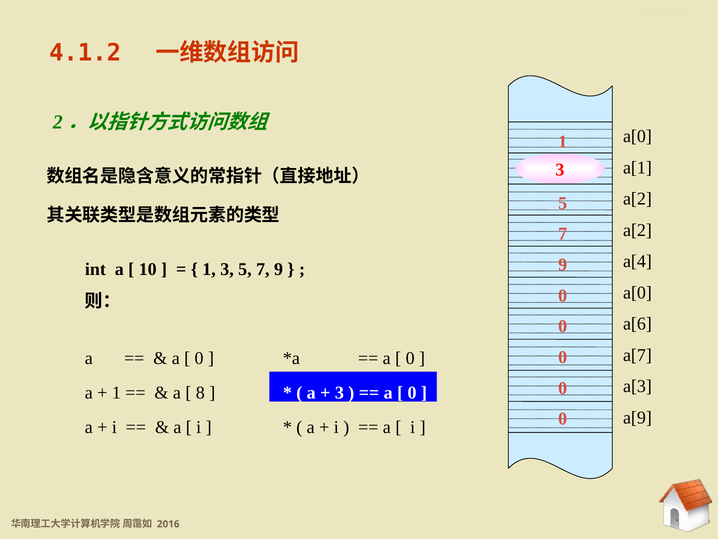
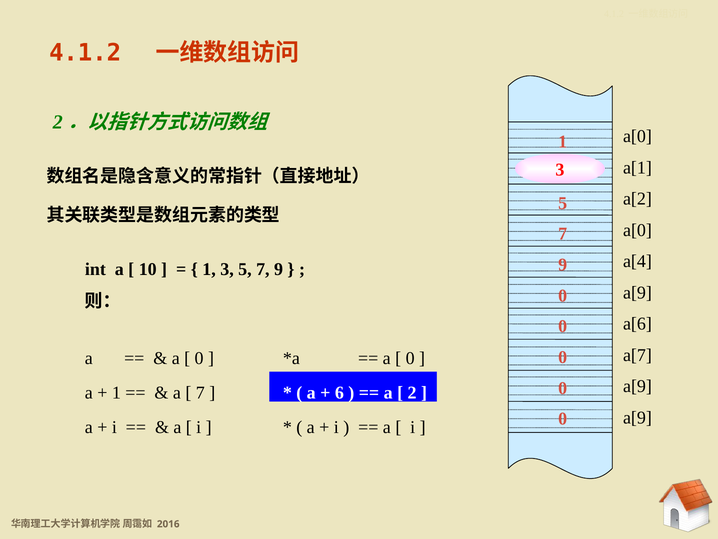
a[2 at (637, 230): a[2 -> a[0
a[0 at (637, 292): a[0 -> a[9
a[3 at (637, 386): a[3 -> a[9
8 at (200, 392): 8 -> 7
3 at (339, 392): 3 -> 6
0 at (412, 392): 0 -> 2
